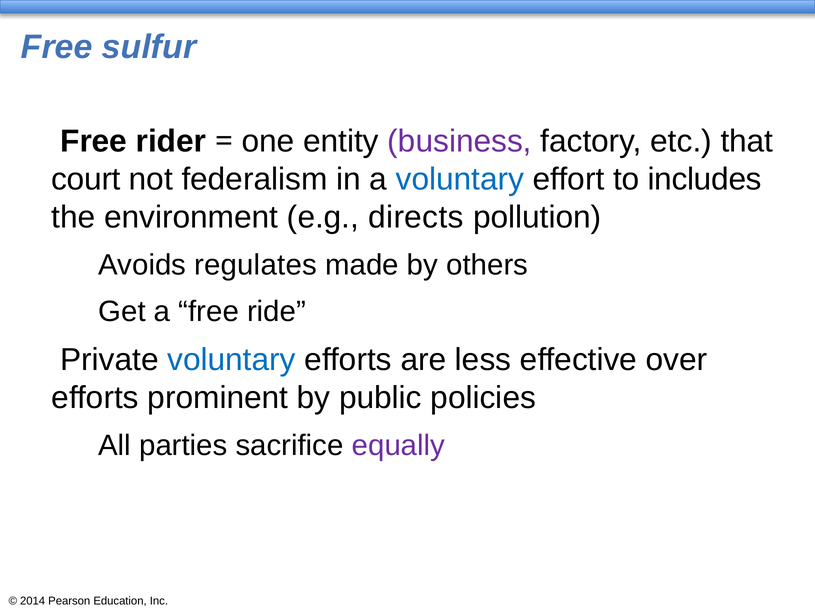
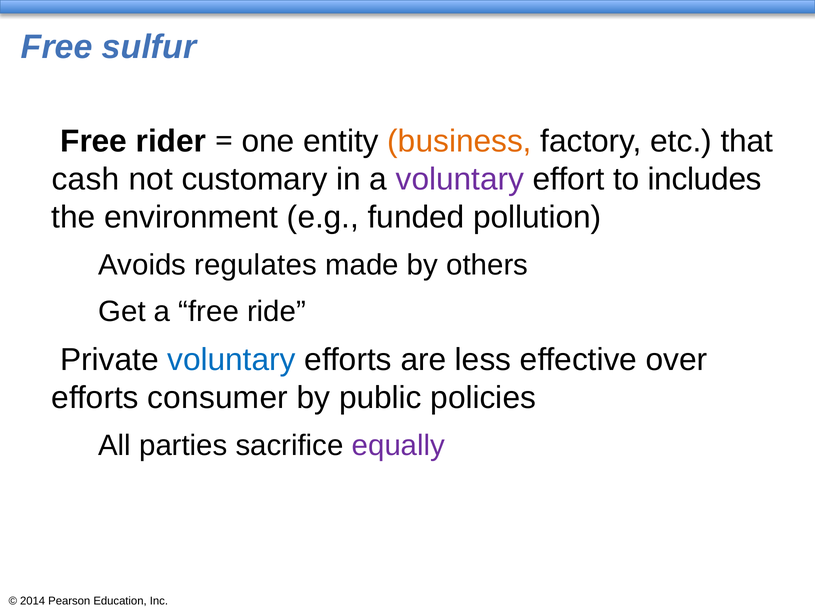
business colour: purple -> orange
court: court -> cash
federalism: federalism -> customary
voluntary at (460, 179) colour: blue -> purple
directs: directs -> funded
prominent: prominent -> consumer
